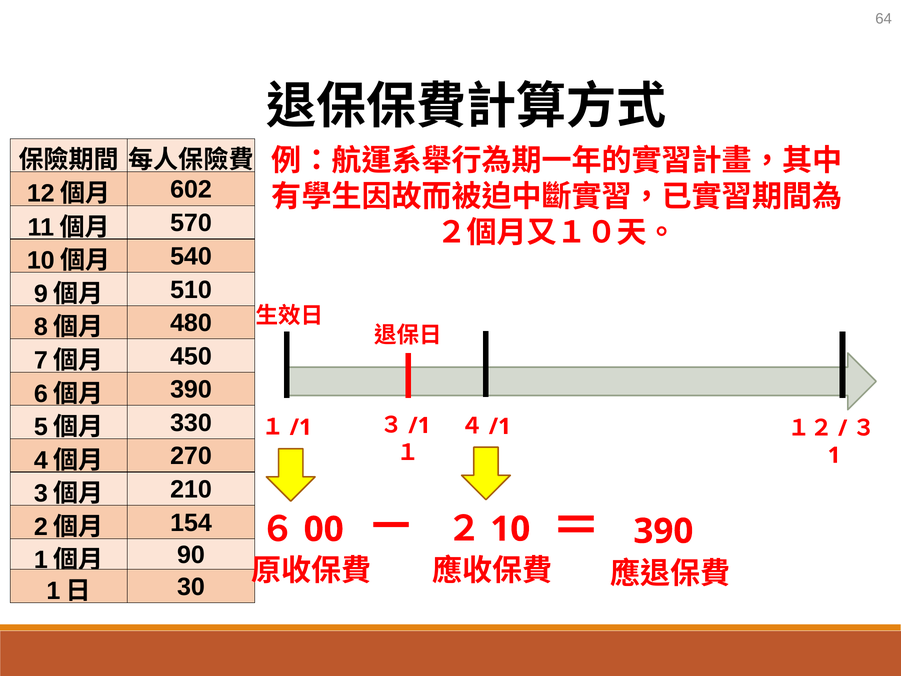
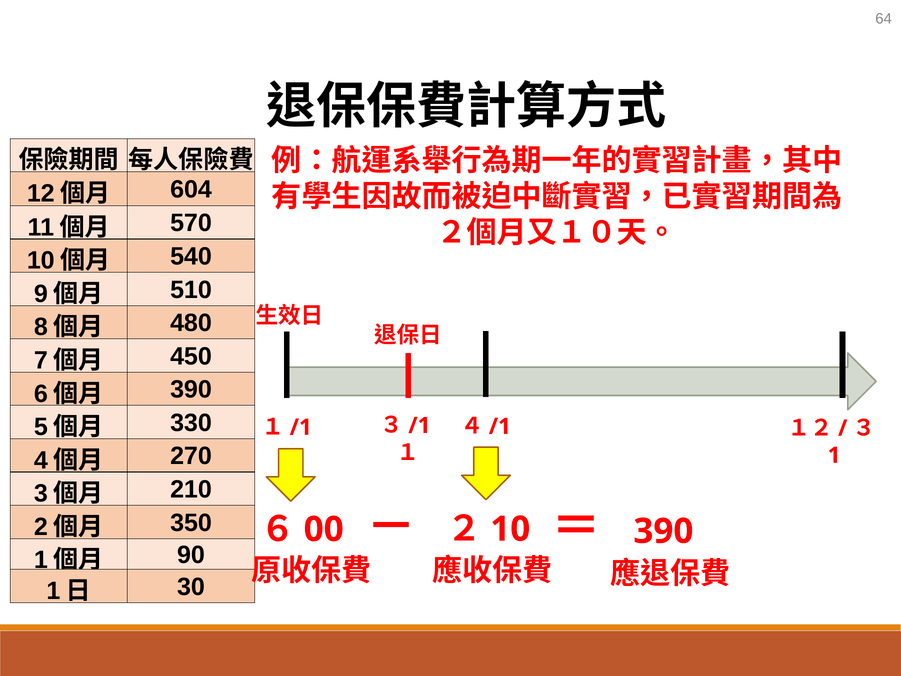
602: 602 -> 604
154: 154 -> 350
